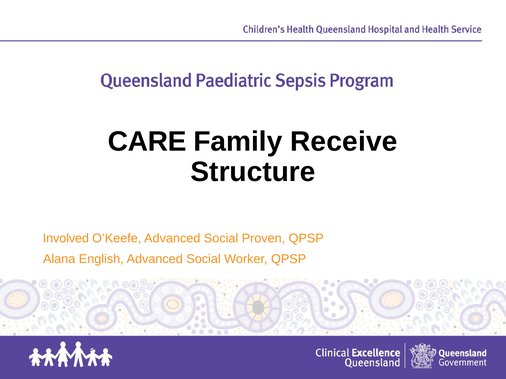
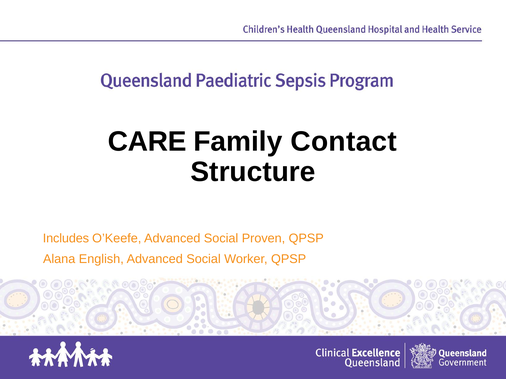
Receive: Receive -> Contact
Involved: Involved -> Includes
